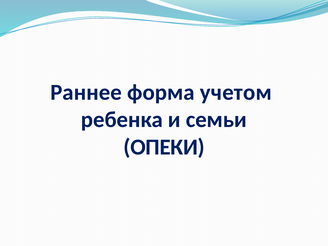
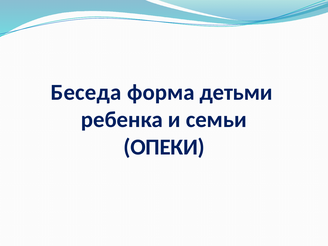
Раннее: Раннее -> Беседа
учетом: учетом -> детьми
